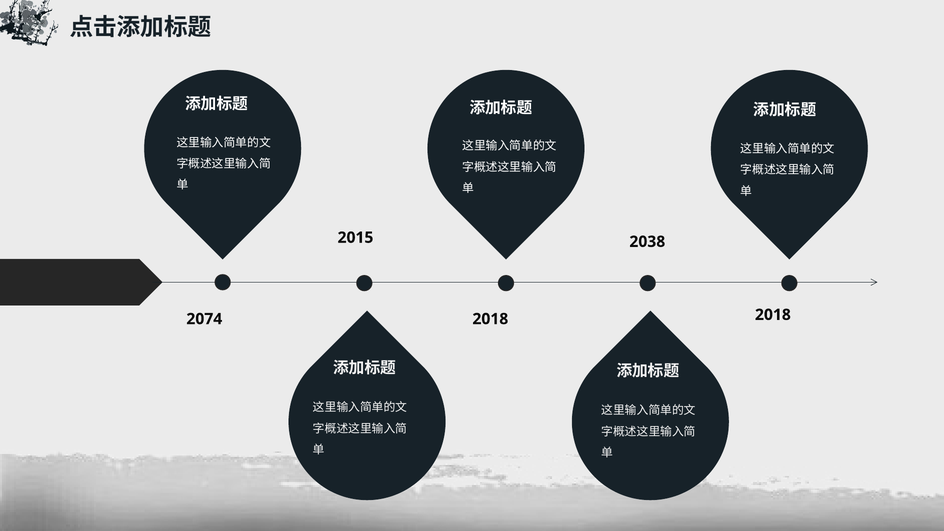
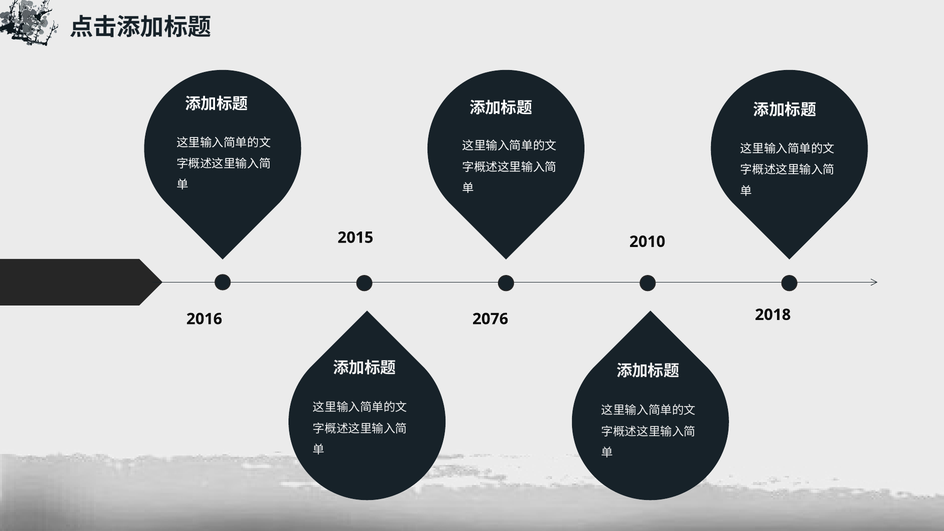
2038: 2038 -> 2010
2074: 2074 -> 2016
2018 at (490, 319): 2018 -> 2076
